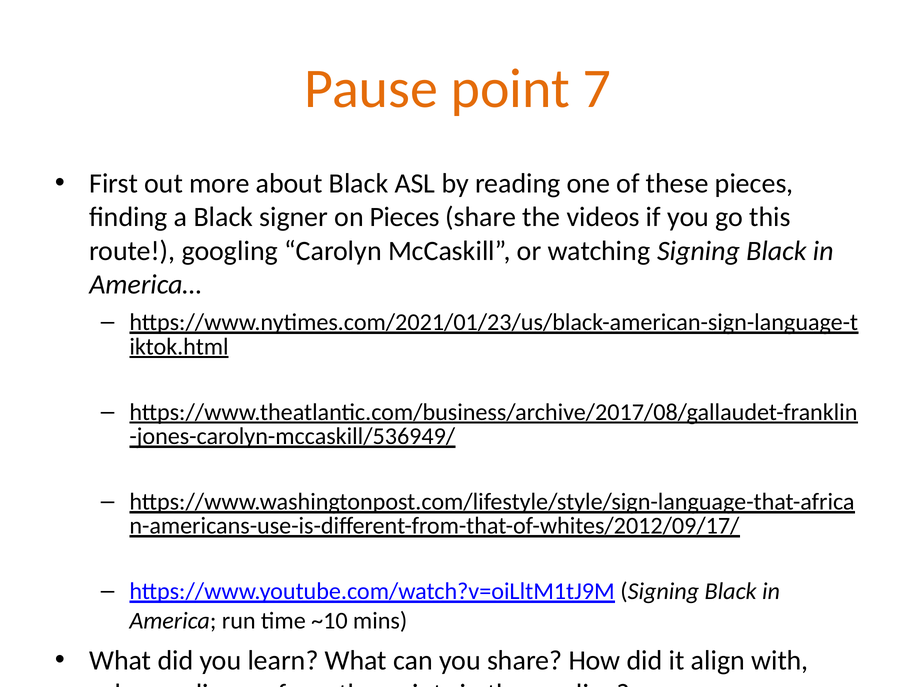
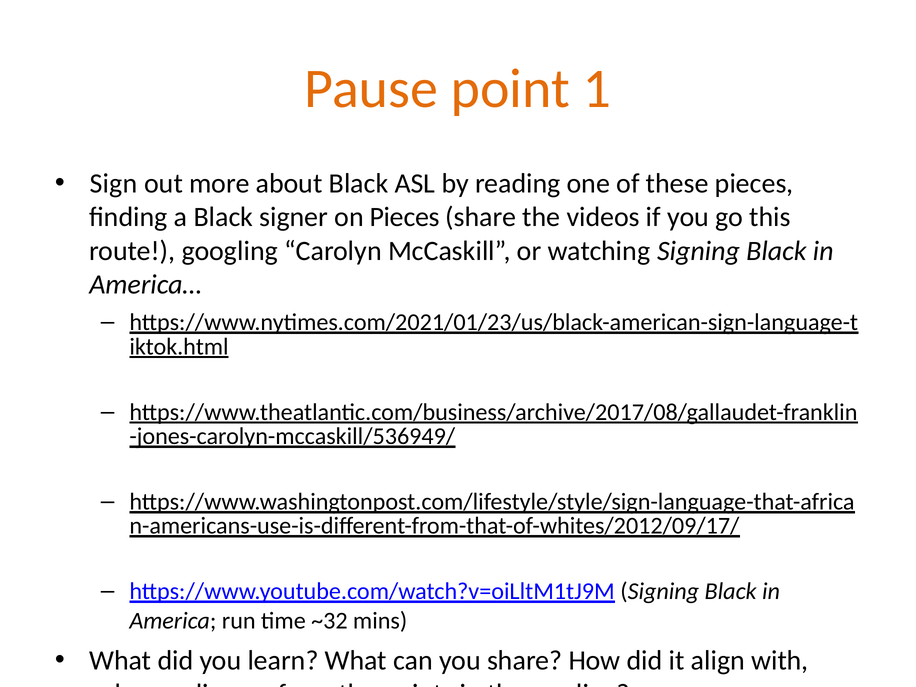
7: 7 -> 1
First: First -> Sign
~10: ~10 -> ~32
